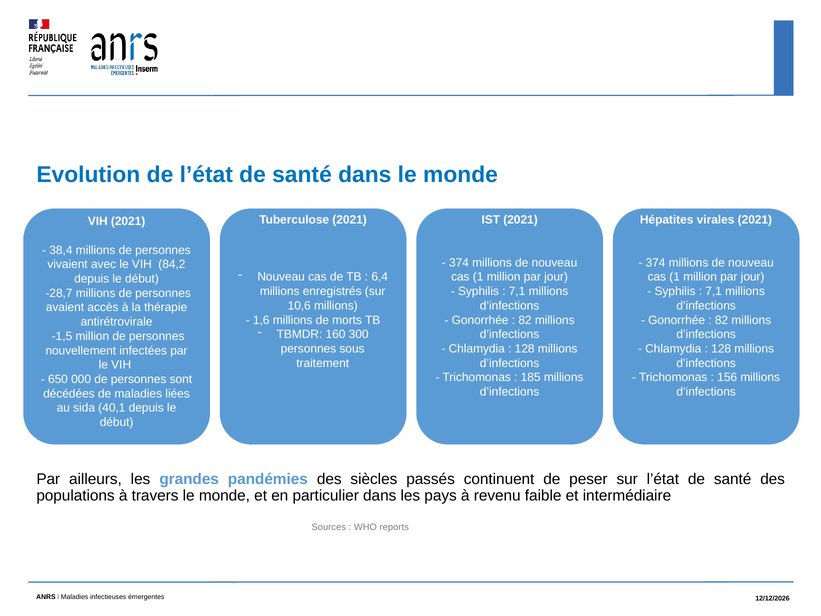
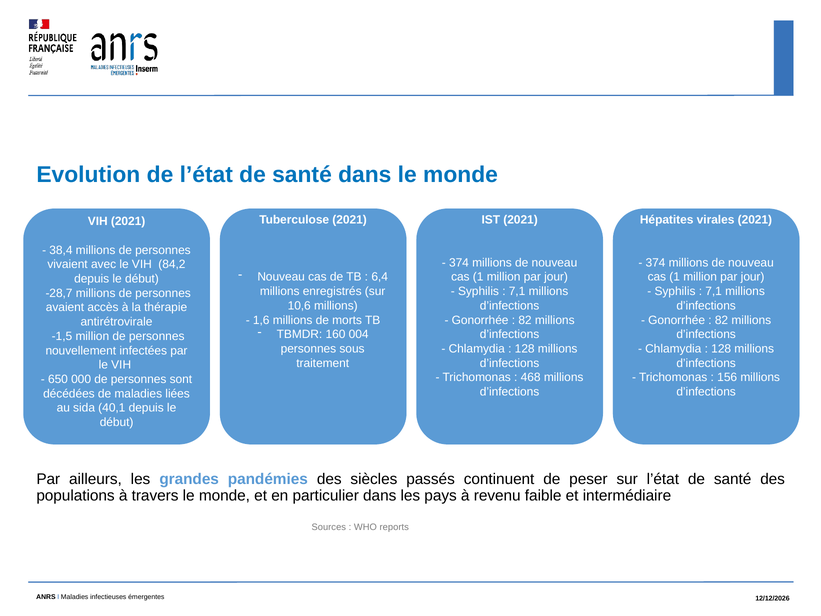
300: 300 -> 004
185: 185 -> 468
